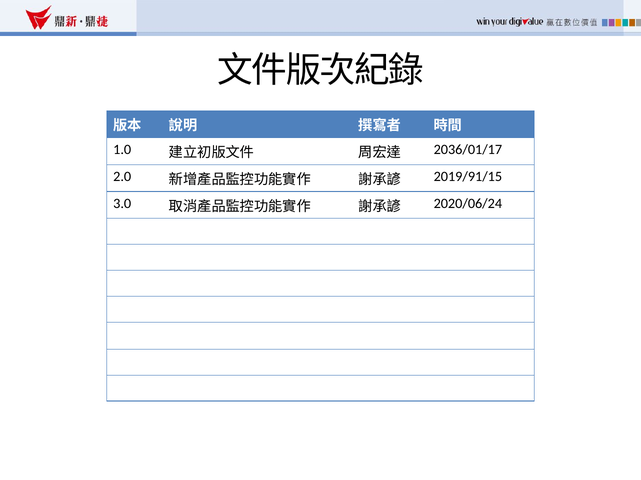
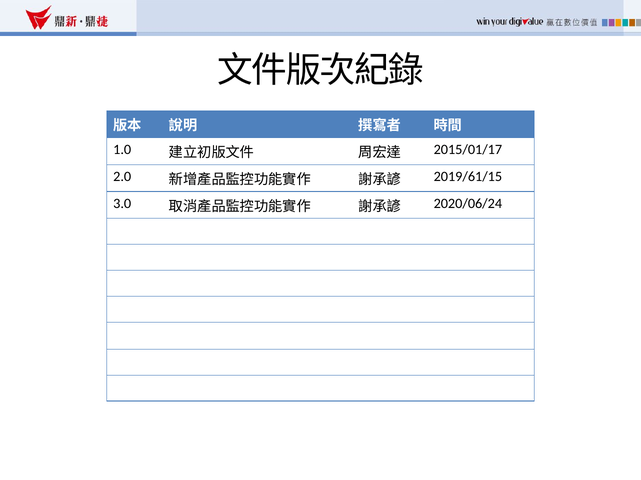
2036/01/17: 2036/01/17 -> 2015/01/17
2019/91/15: 2019/91/15 -> 2019/61/15
